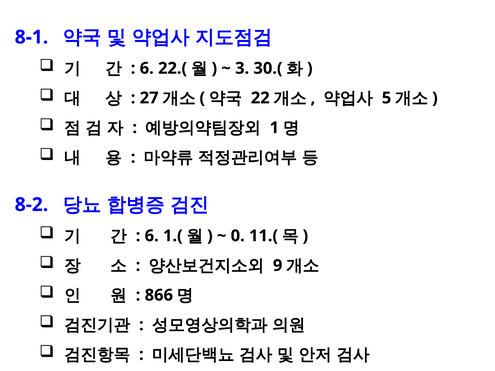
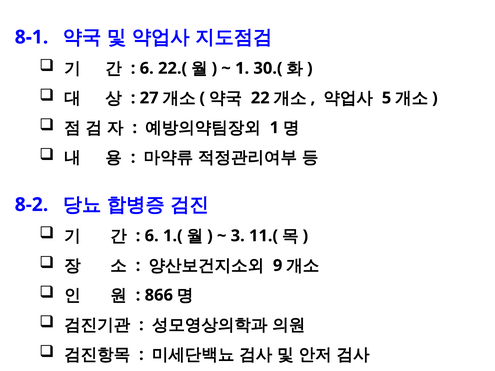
3 at (242, 68): 3 -> 1
0: 0 -> 3
